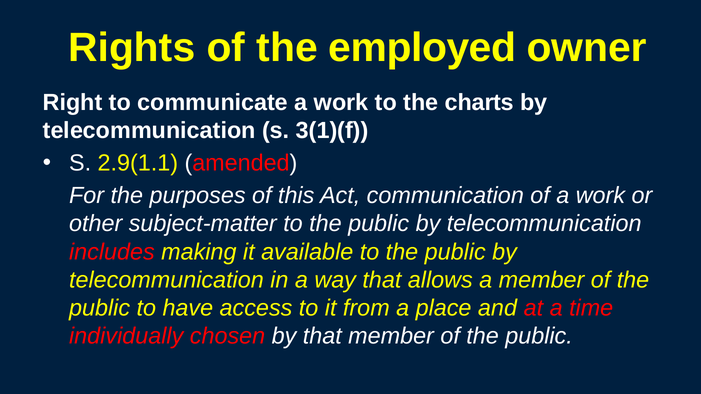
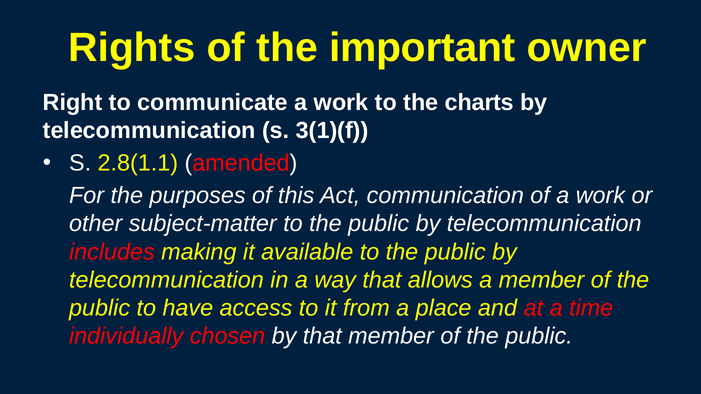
employed: employed -> important
2.9(1.1: 2.9(1.1 -> 2.8(1.1
